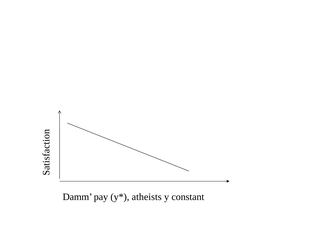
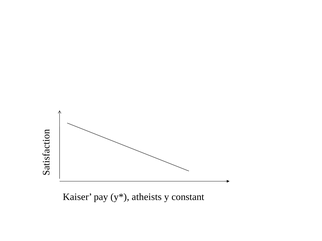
Damm: Damm -> Kaiser
